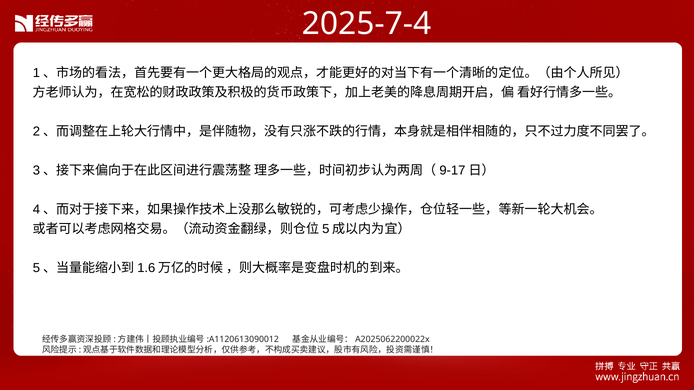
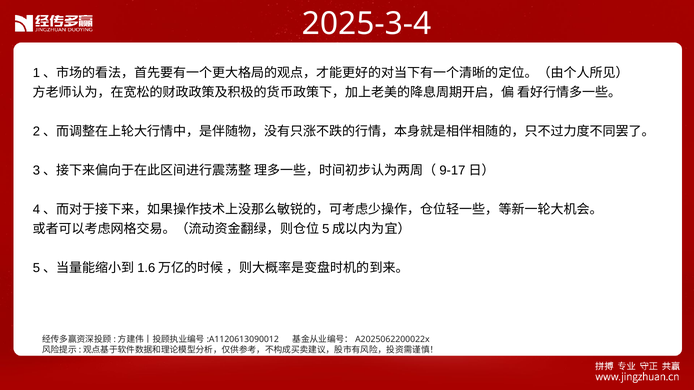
2025-7-4: 2025-7-4 -> 2025-3-4
